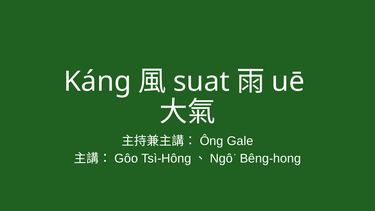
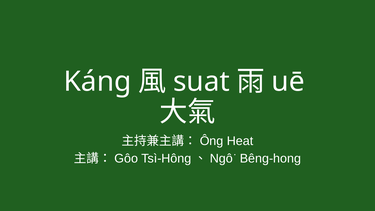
Gale: Gale -> Heat
